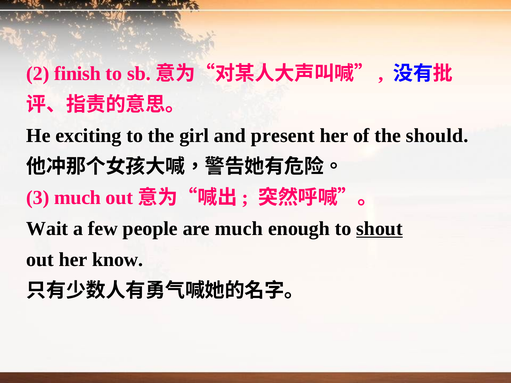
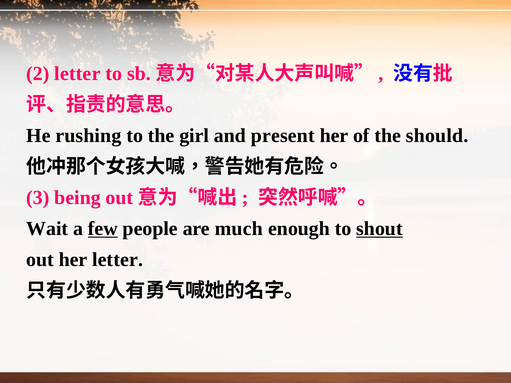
2 finish: finish -> letter
exciting: exciting -> rushing
3 much: much -> being
few underline: none -> present
her know: know -> letter
